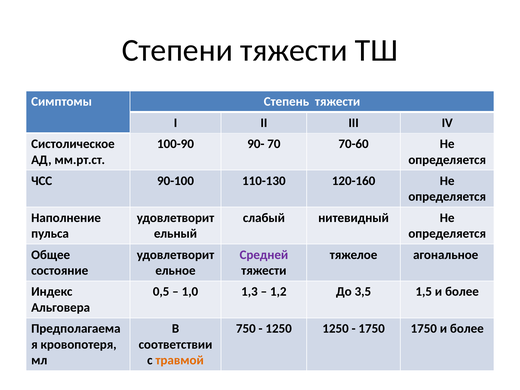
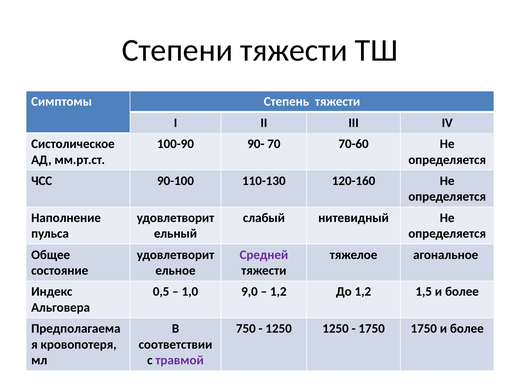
1,3: 1,3 -> 9,0
До 3,5: 3,5 -> 1,2
травмой colour: orange -> purple
